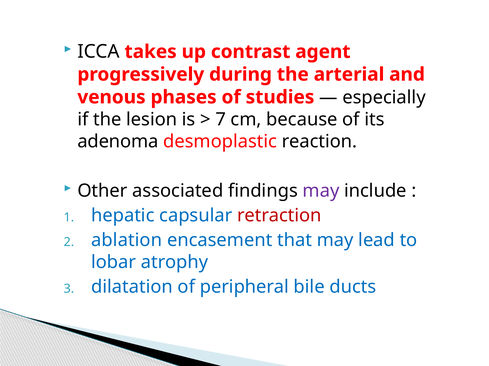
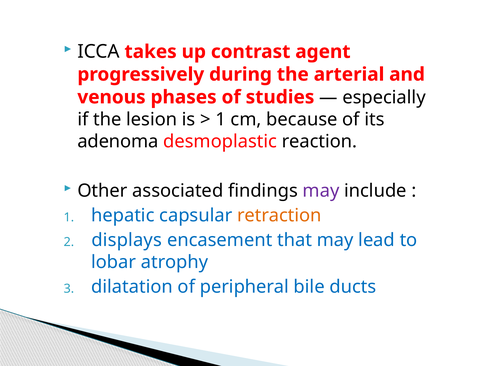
7 at (221, 120): 7 -> 1
retraction colour: red -> orange
ablation: ablation -> displays
